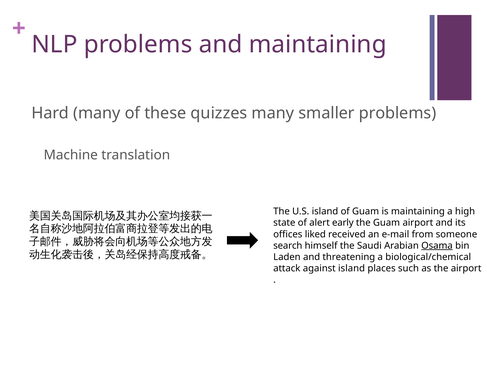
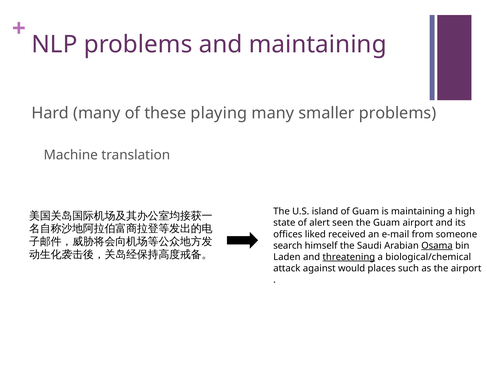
quizzes: quizzes -> playing
early: early -> seen
threatening underline: none -> present
against island: island -> would
